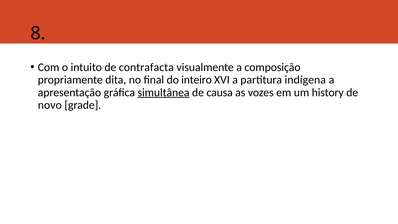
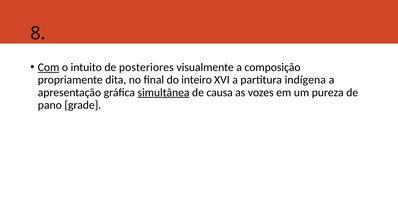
Com underline: none -> present
contrafacta: contrafacta -> posteriores
history: history -> pureza
novo: novo -> pano
